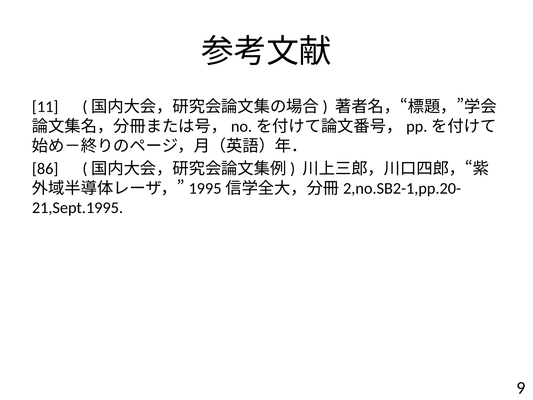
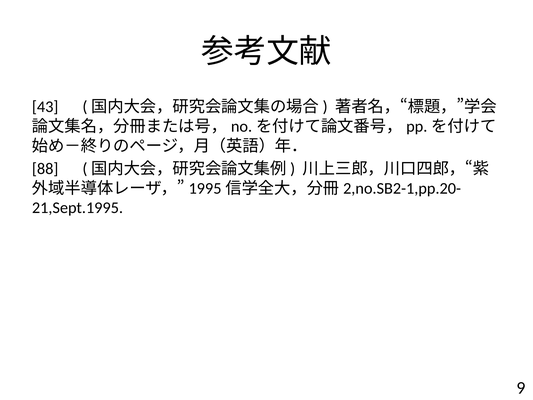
11: 11 -> 43
86: 86 -> 88
